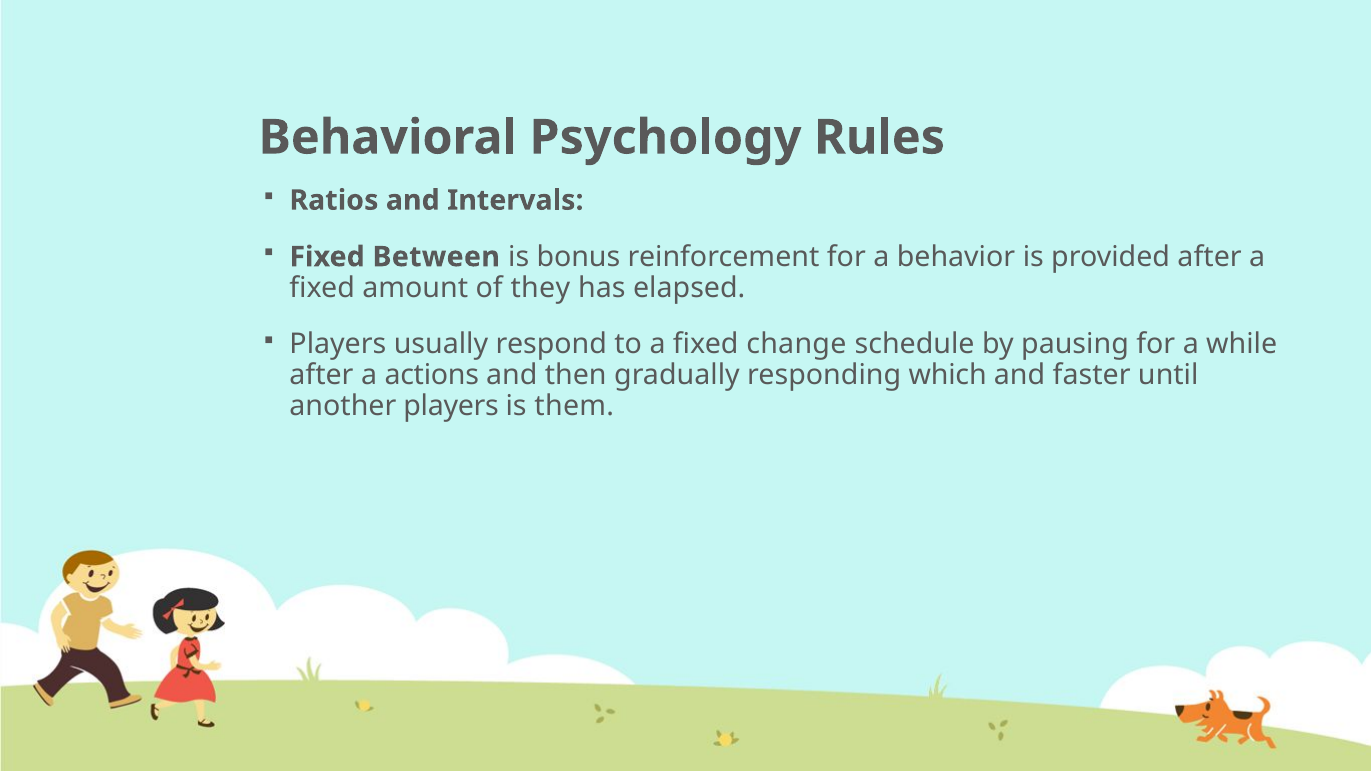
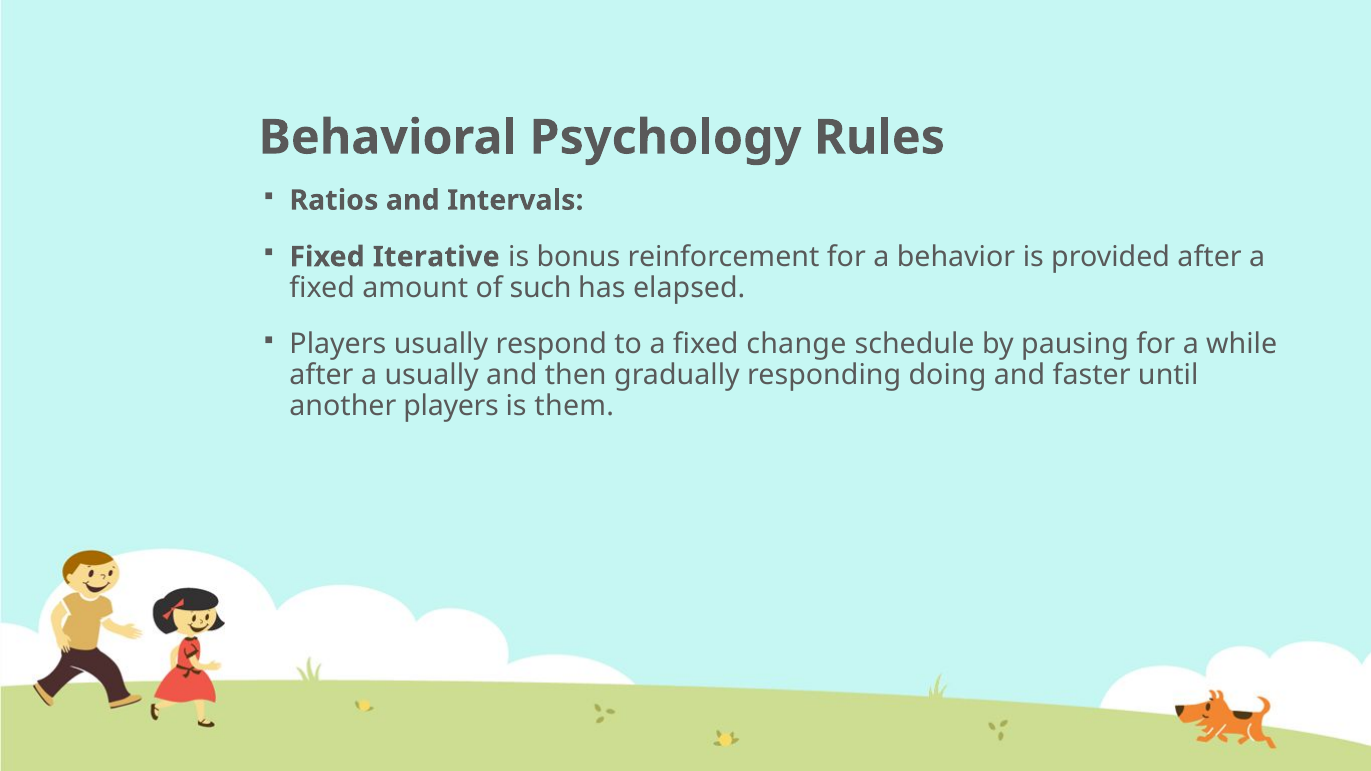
Between: Between -> Iterative
they: they -> such
a actions: actions -> usually
which: which -> doing
